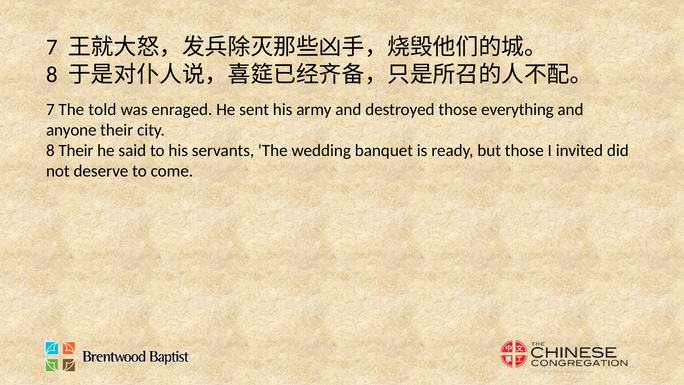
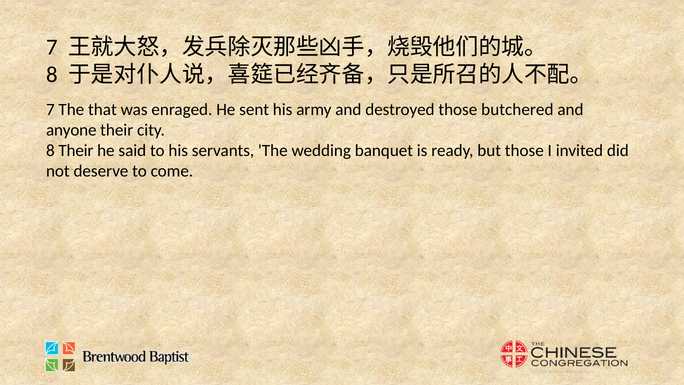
told: told -> that
everything: everything -> butchered
